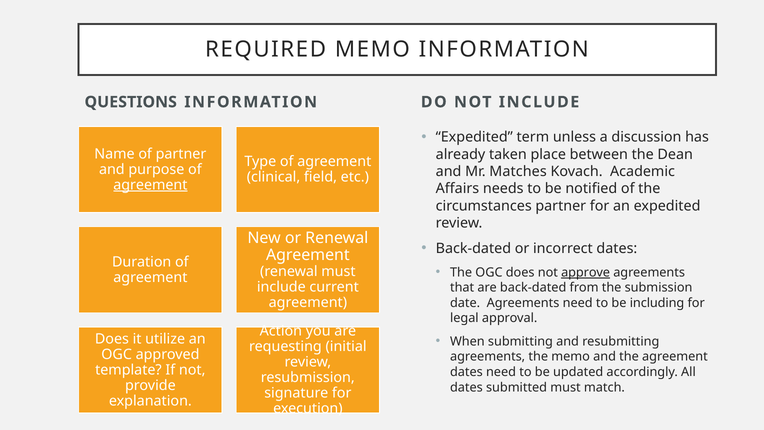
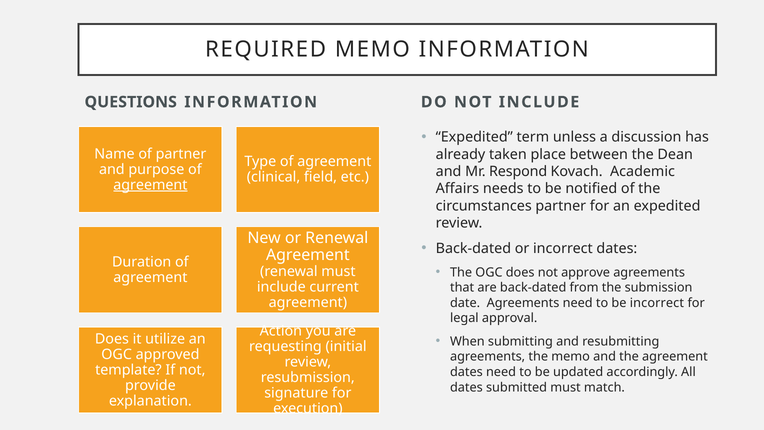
Matches: Matches -> Respond
approve underline: present -> none
be including: including -> incorrect
